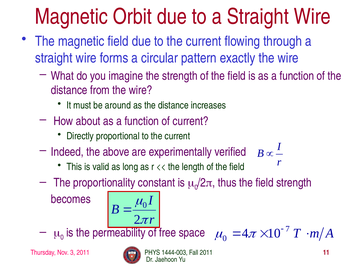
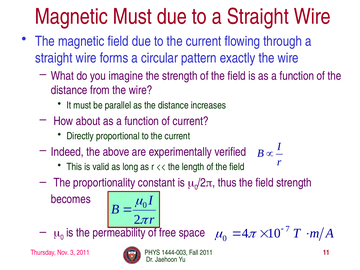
Magnetic Orbit: Orbit -> Must
around: around -> parallel
